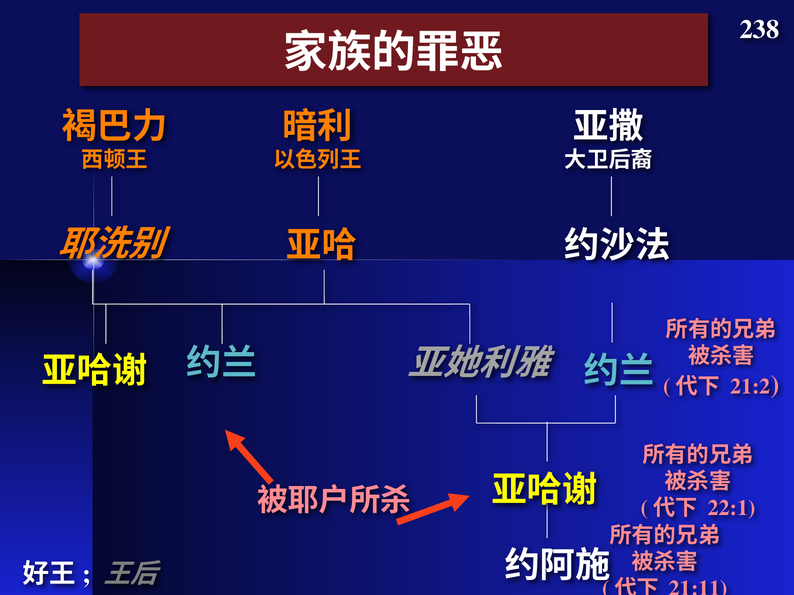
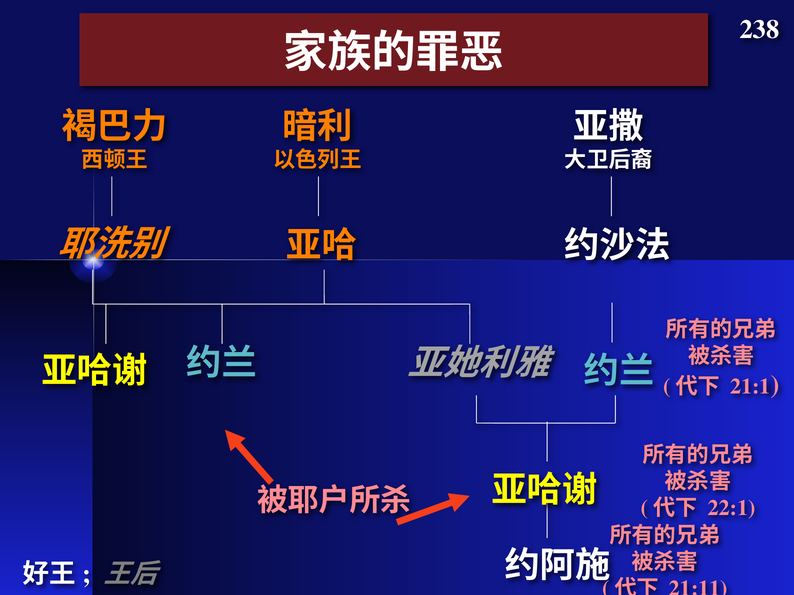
21:2: 21:2 -> 21:1
